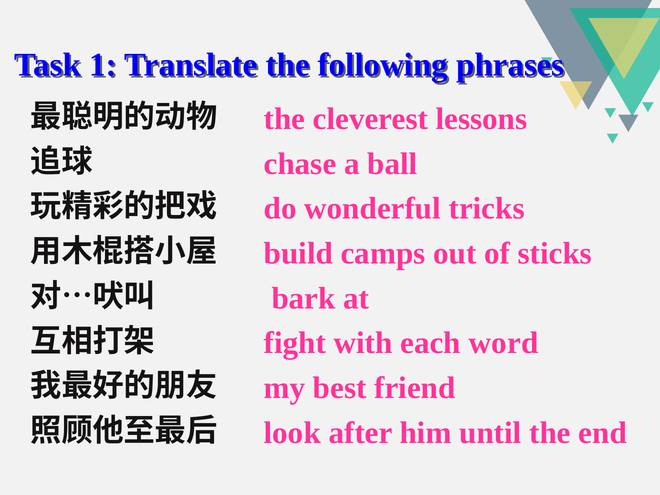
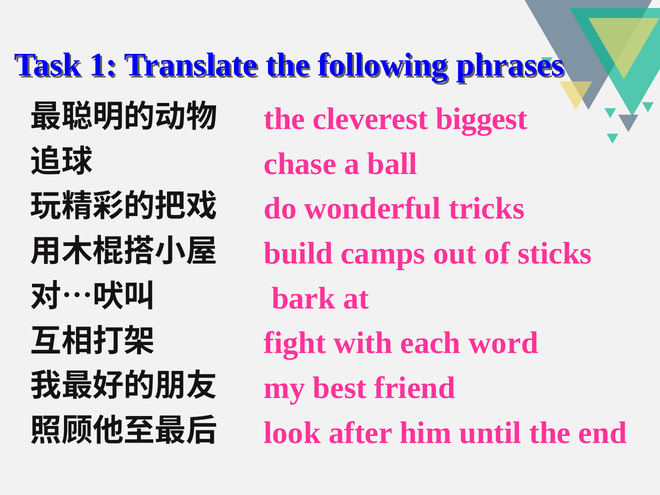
lessons: lessons -> biggest
